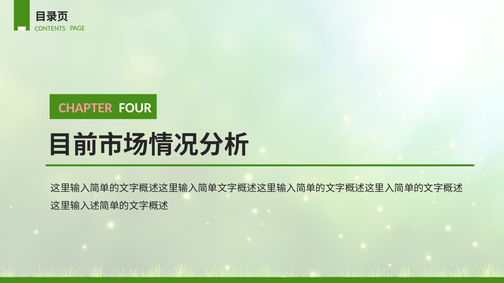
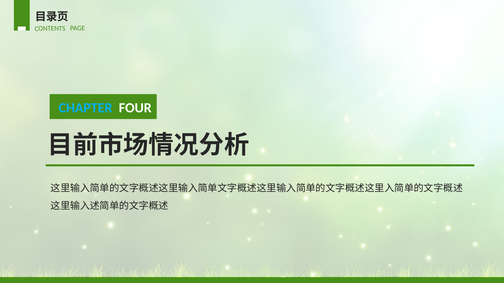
CHAPTER colour: pink -> light blue
